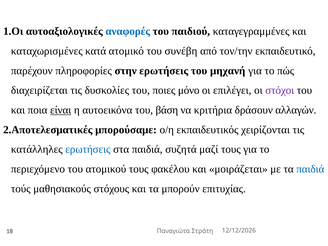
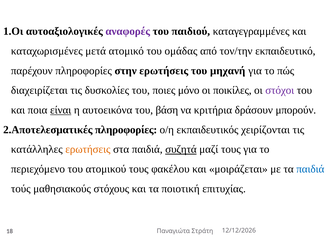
αναφορές colour: blue -> purple
κατά: κατά -> μετά
συνέβη: συνέβη -> ομάδας
επιλέγει: επιλέγει -> ποικίλες
αλλαγών: αλλαγών -> μπορούν
μπορούσαμε at (126, 130): μπορούσαμε -> πληροφορίες
ερωτήσεις at (88, 149) colour: blue -> orange
συζητά underline: none -> present
μπορούν: μπορούν -> ποιοτική
